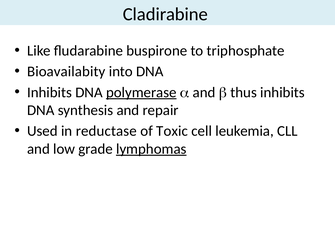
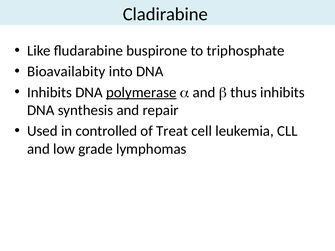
reductase: reductase -> controlled
Toxic: Toxic -> Treat
lymphomas underline: present -> none
